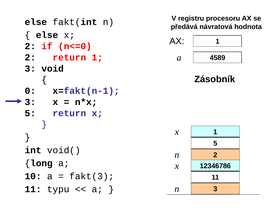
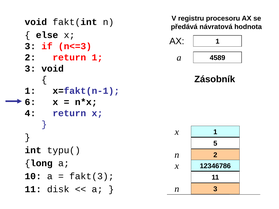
else at (36, 22): else -> void
2 at (30, 46): 2 -> 3
n<=0: n<=0 -> n<=3
0 at (30, 91): 0 -> 1
3 at (30, 102): 3 -> 6
5 at (30, 113): 5 -> 4
void(: void( -> typu(
typu: typu -> disk
